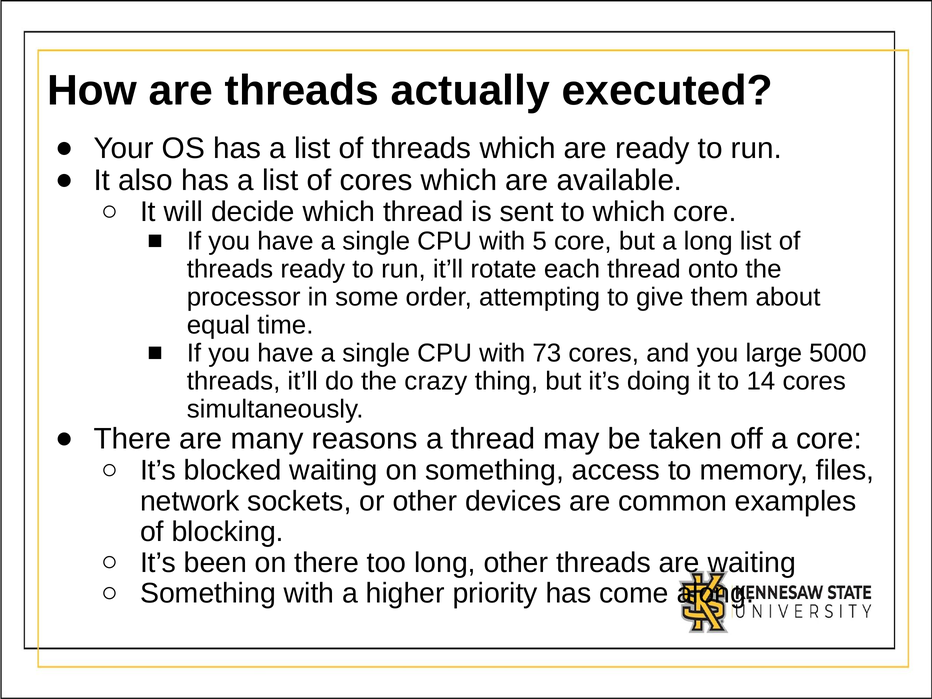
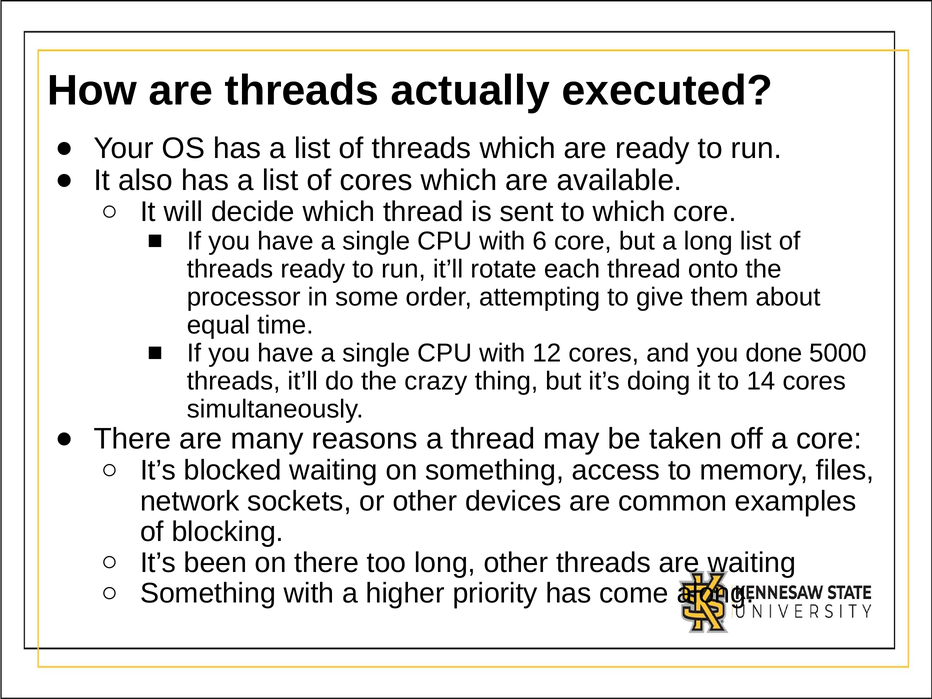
5: 5 -> 6
73: 73 -> 12
large: large -> done
